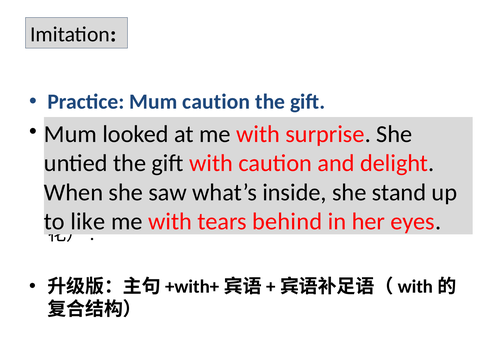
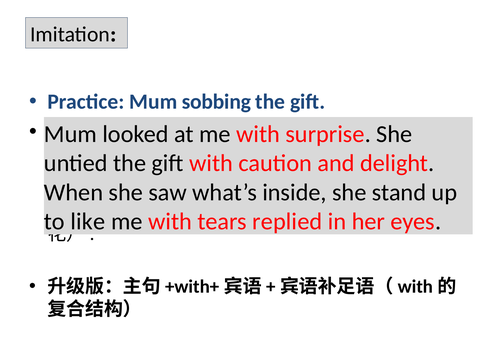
Mum caution: caution -> sobbing
behind: behind -> replied
